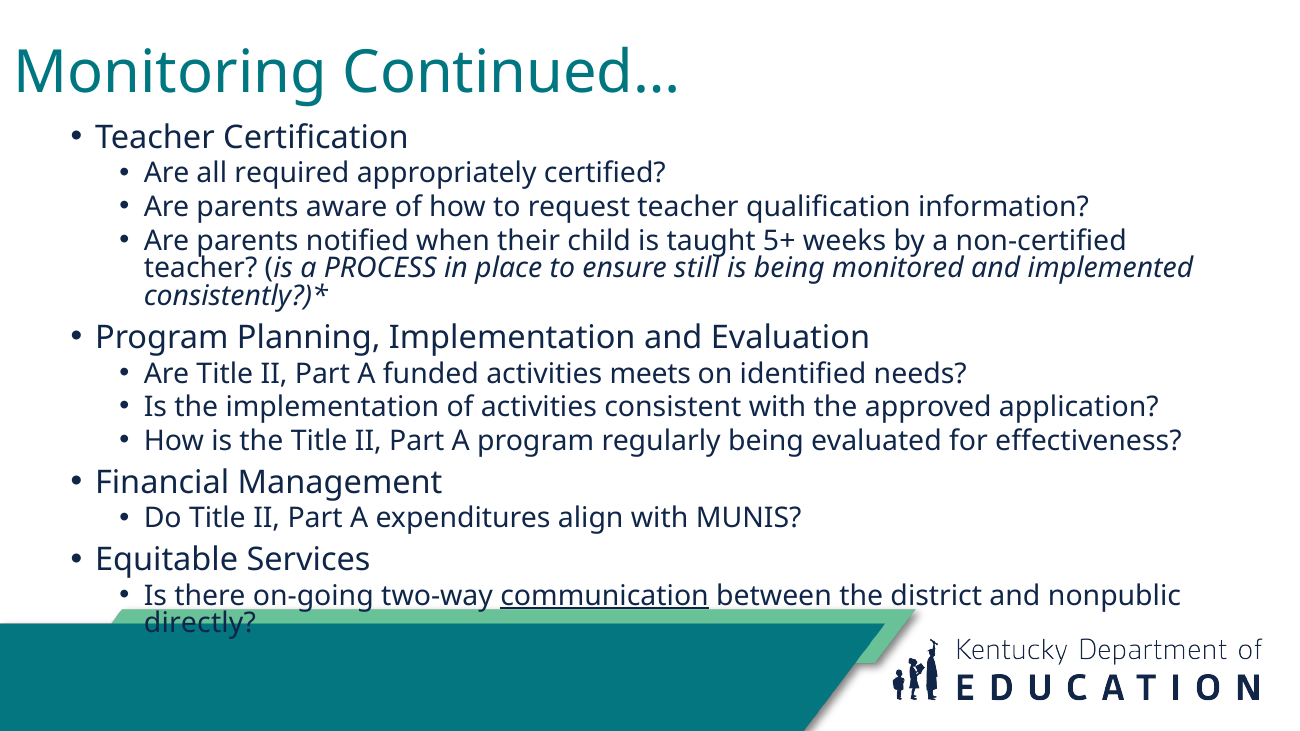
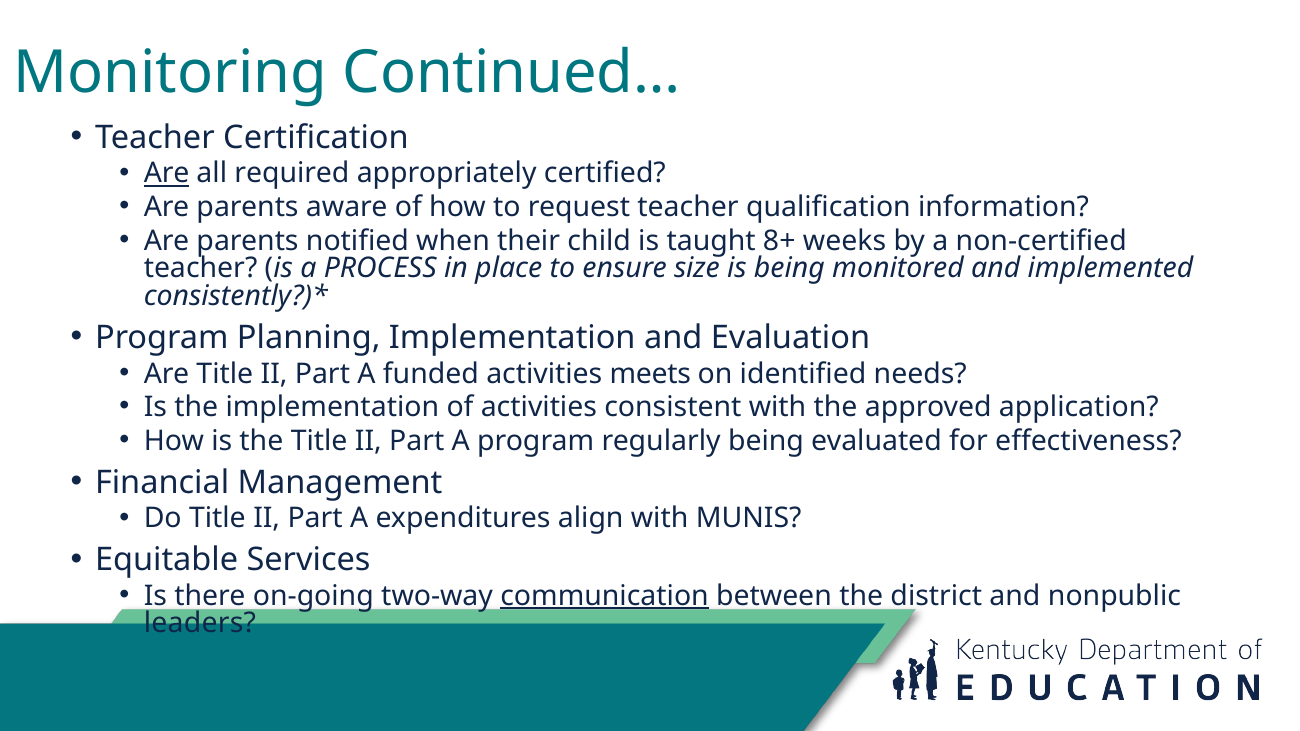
Are at (167, 174) underline: none -> present
5+: 5+ -> 8+
still: still -> size
directly: directly -> leaders
